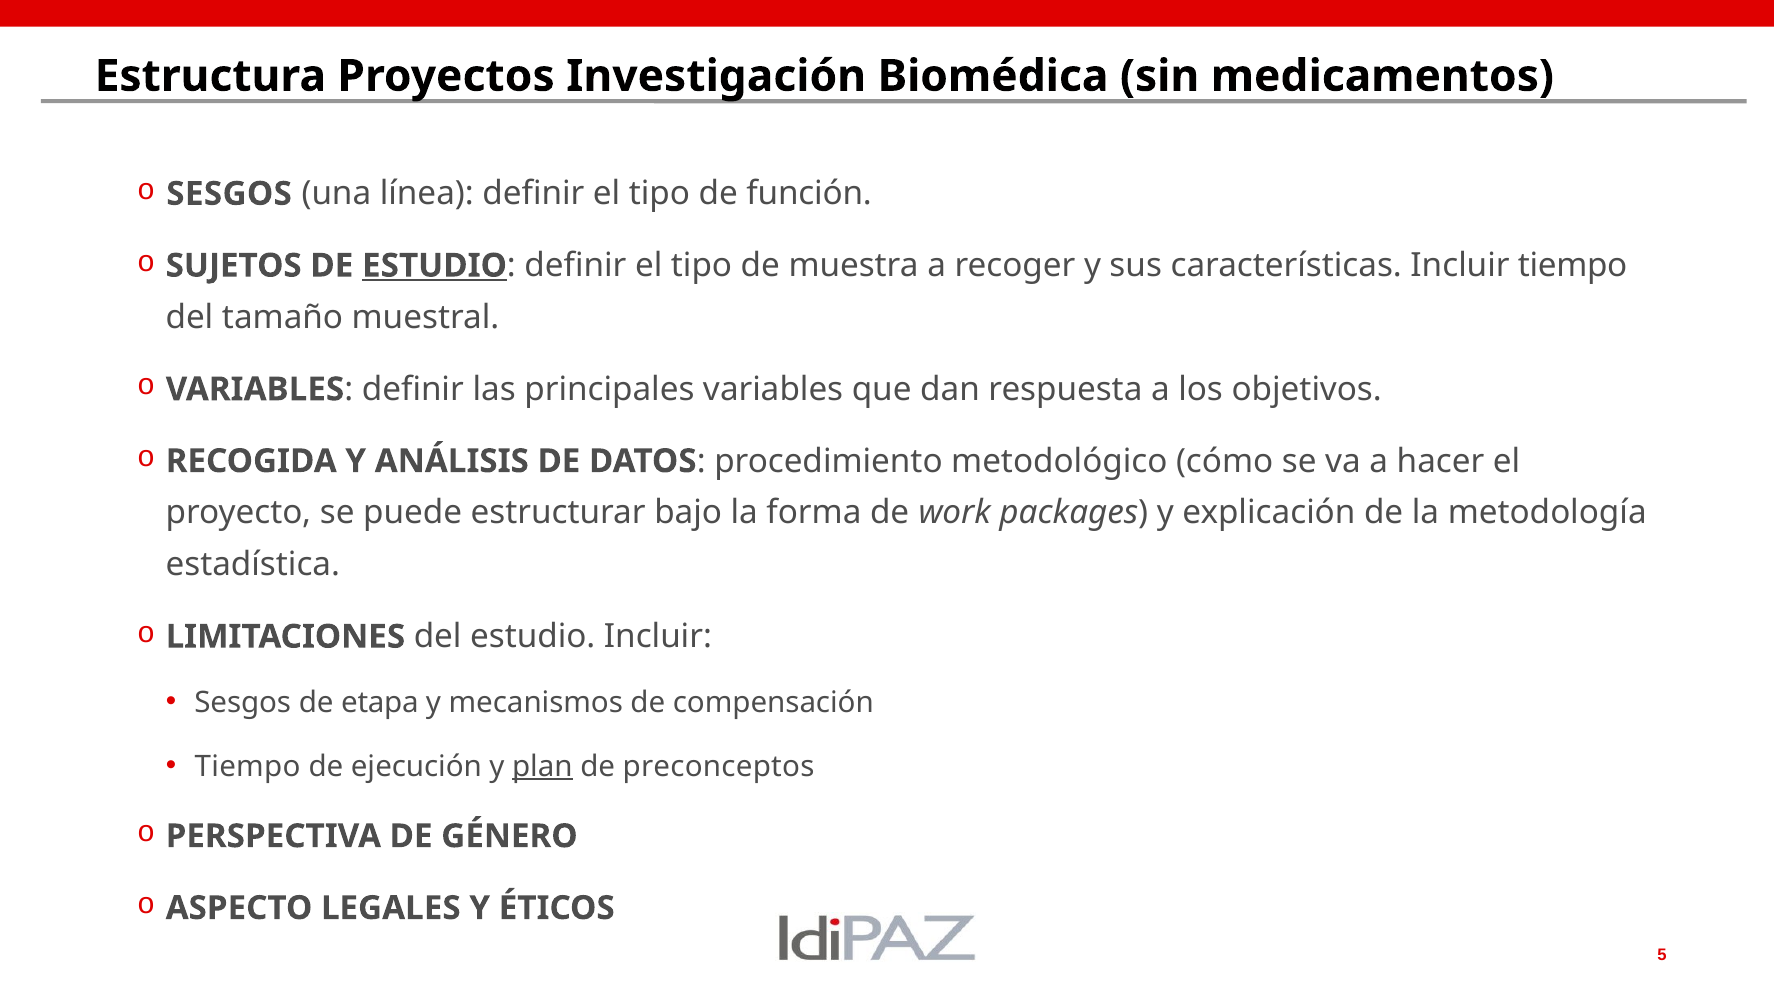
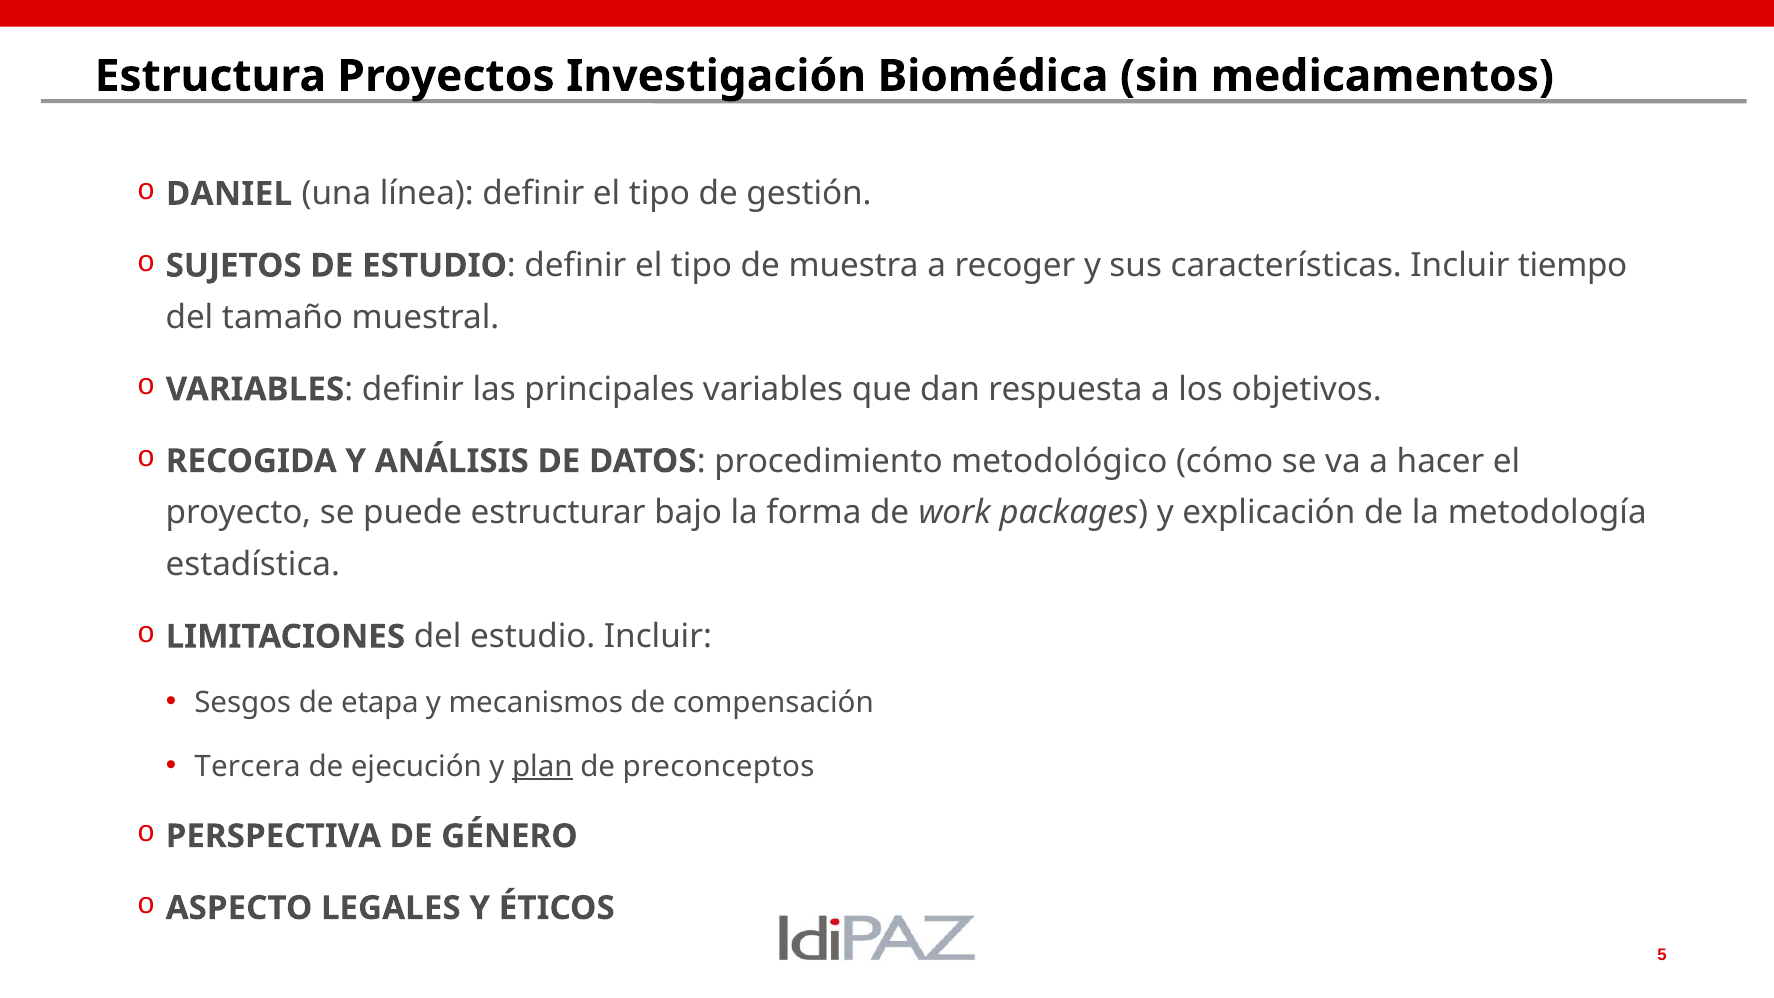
SESGOS at (229, 194): SESGOS -> DANIEL
función: función -> gestión
ESTUDIO at (434, 266) underline: present -> none
Tiempo at (248, 766): Tiempo -> Tercera
